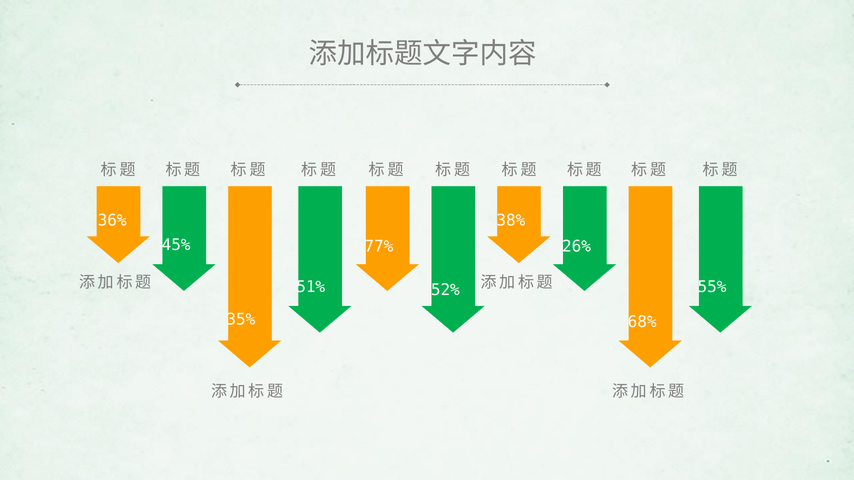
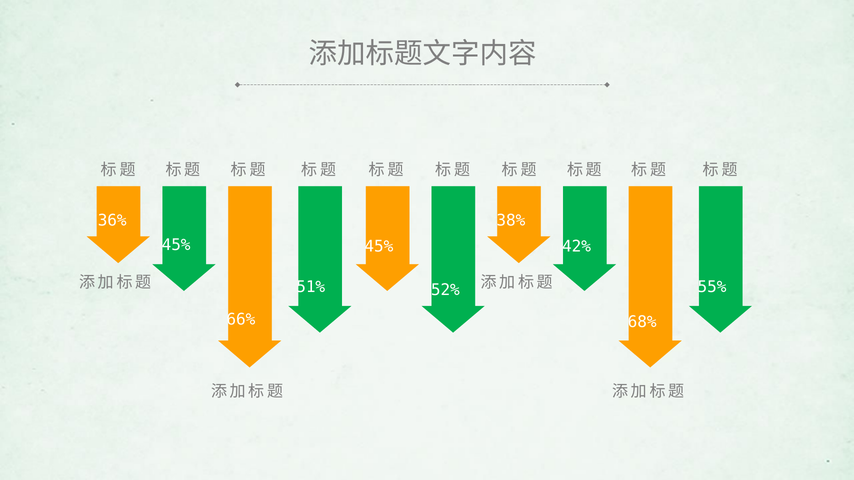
77% at (379, 247): 77% -> 45%
26%: 26% -> 42%
35%: 35% -> 66%
